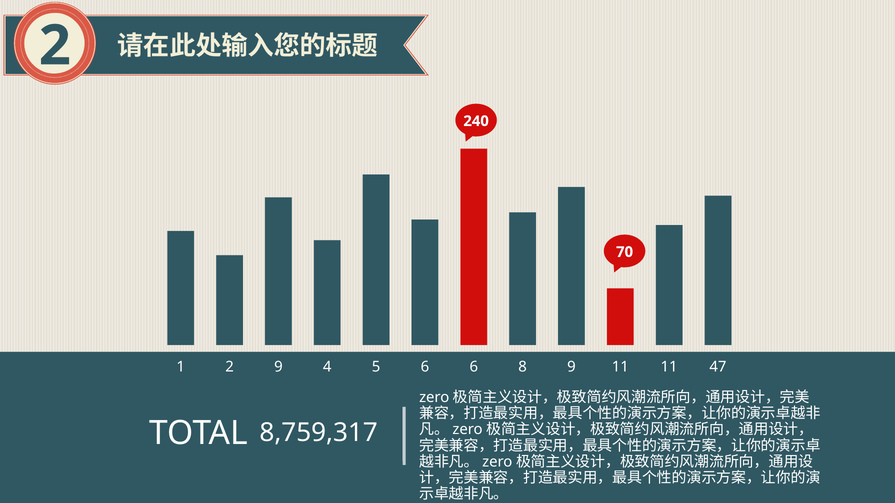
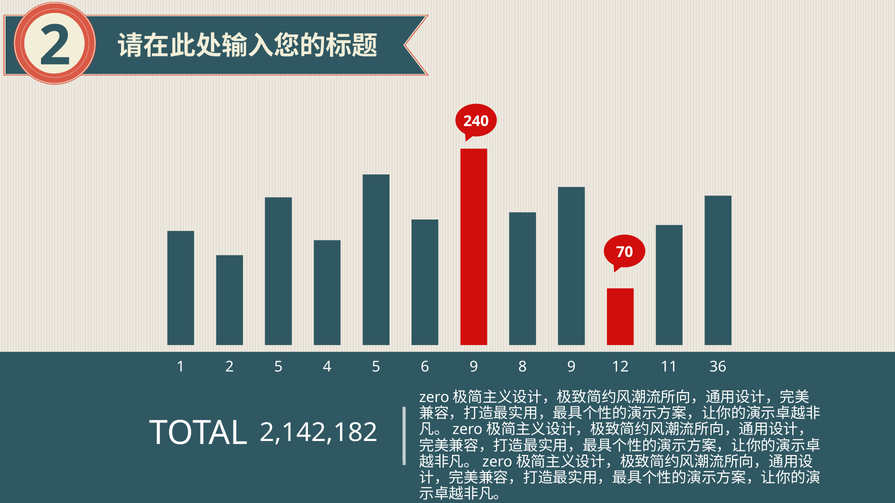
2 9: 9 -> 5
6 6: 6 -> 9
9 11: 11 -> 12
47: 47 -> 36
8,759,317: 8,759,317 -> 2,142,182
